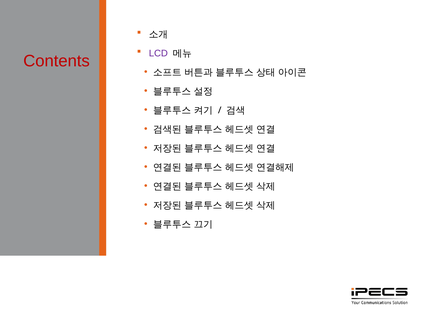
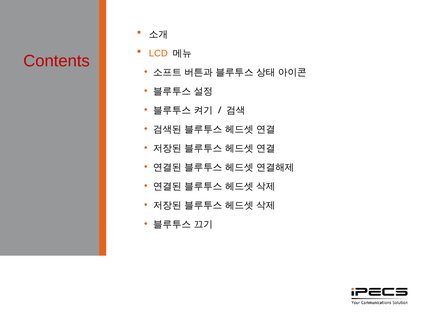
LCD colour: purple -> orange
